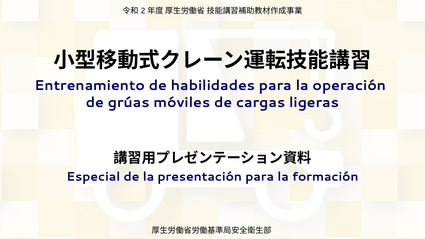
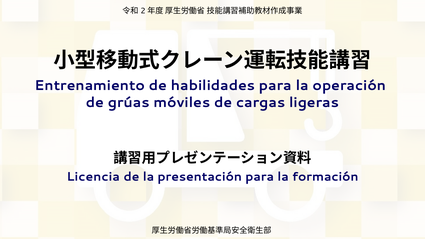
Especial: Especial -> Licencia
